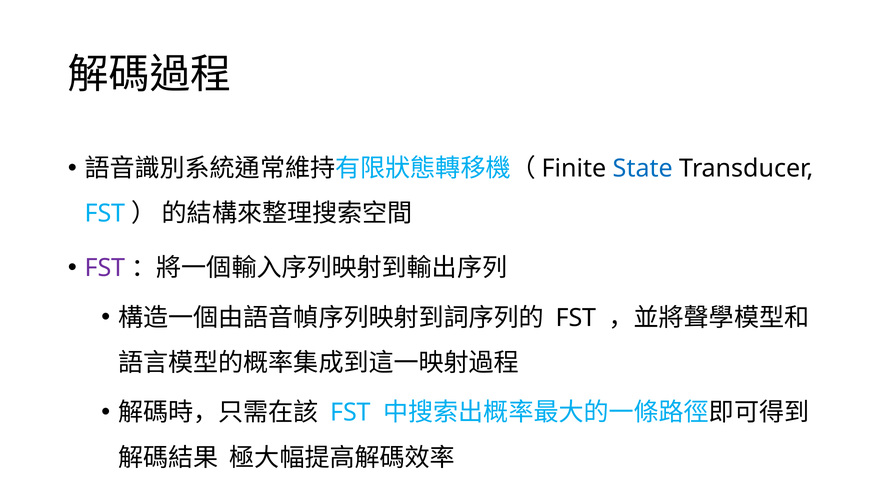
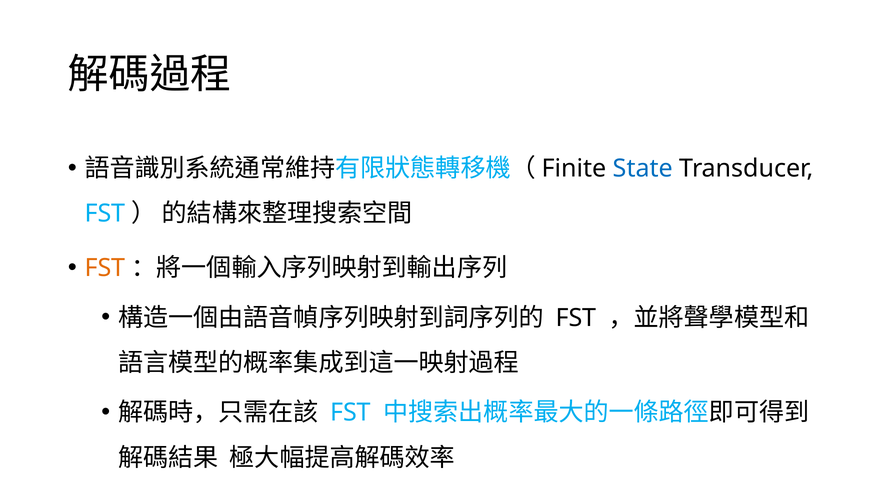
FST at (105, 268) colour: purple -> orange
